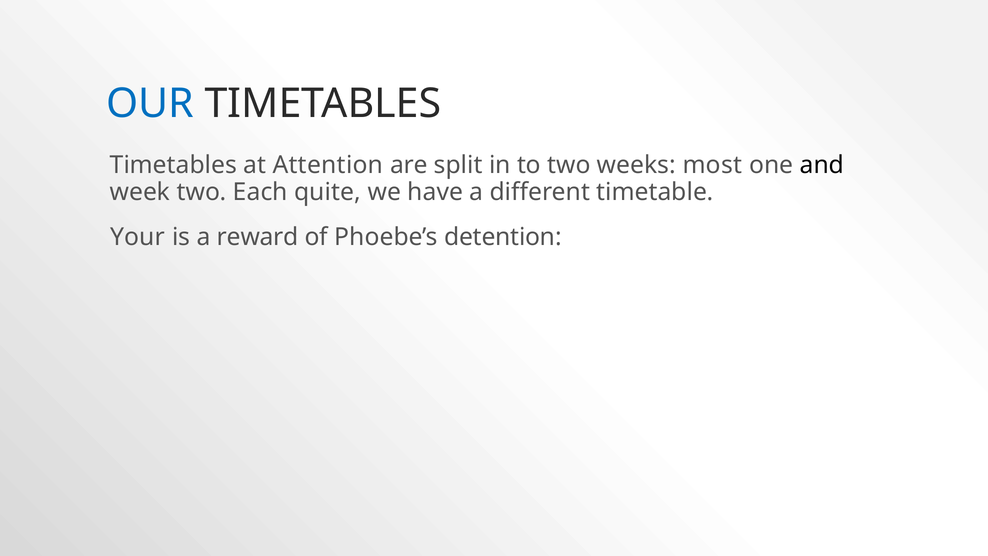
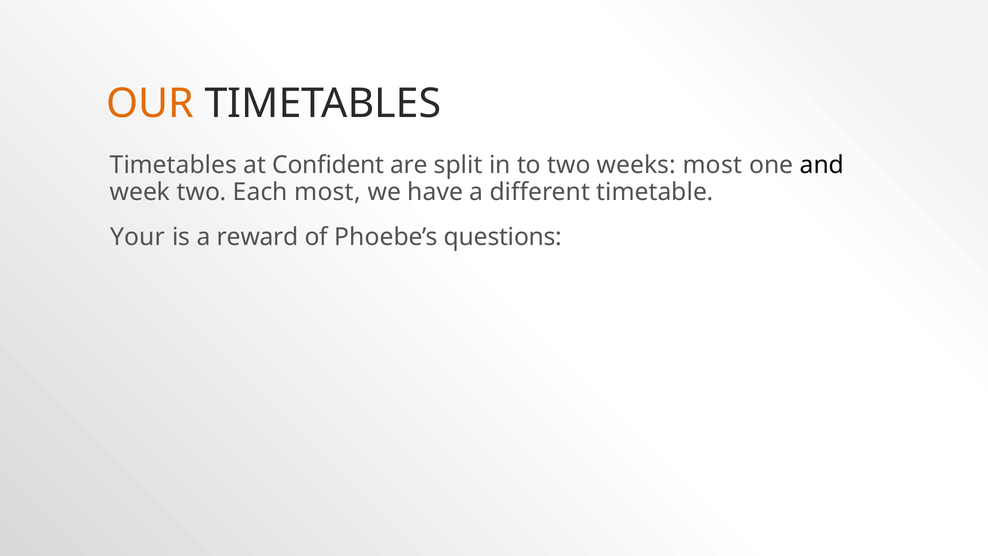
OUR colour: blue -> orange
Attention: Attention -> Confident
Each quite: quite -> most
detention: detention -> questions
